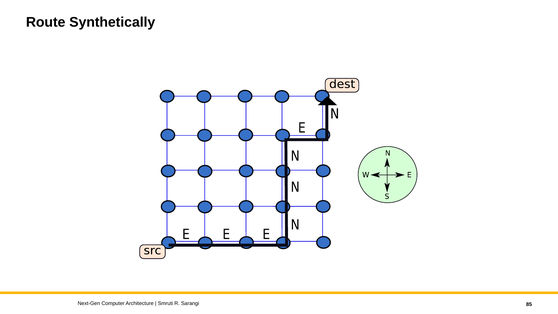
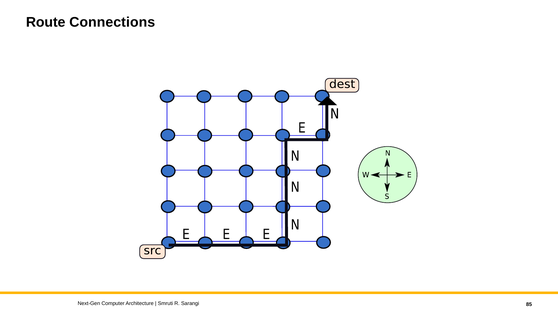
Synthetically: Synthetically -> Connections
